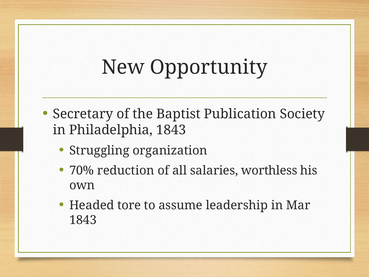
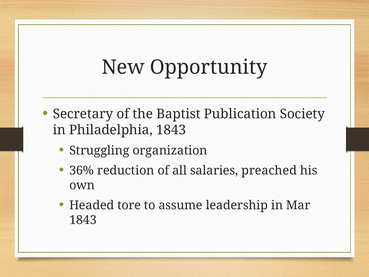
70%: 70% -> 36%
worthless: worthless -> preached
